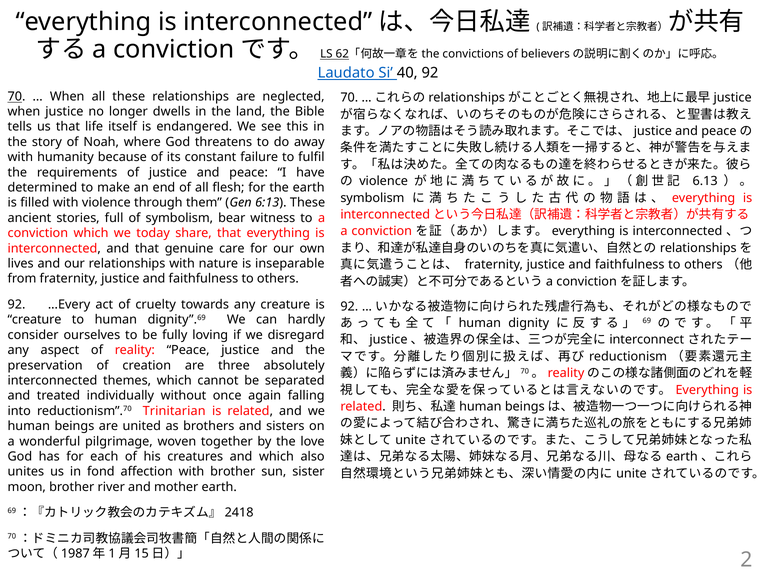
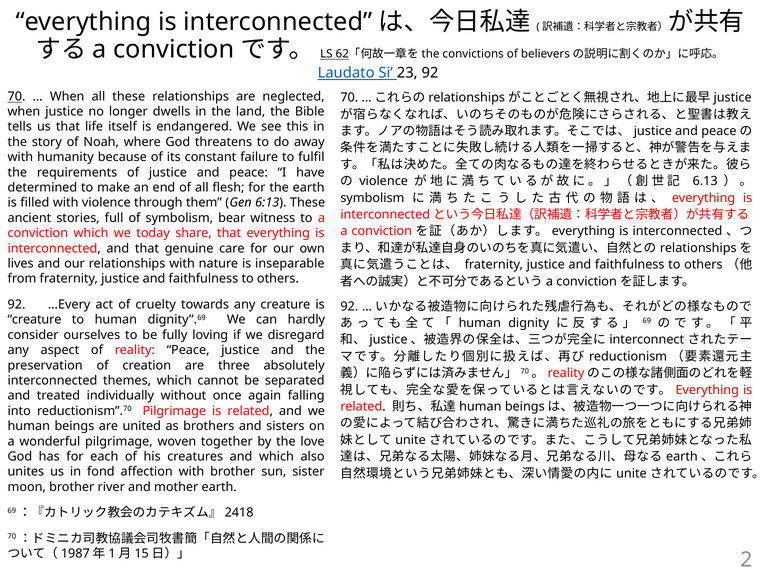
40: 40 -> 23
reductionism”.70 Trinitarian: Trinitarian -> Pilgrimage
